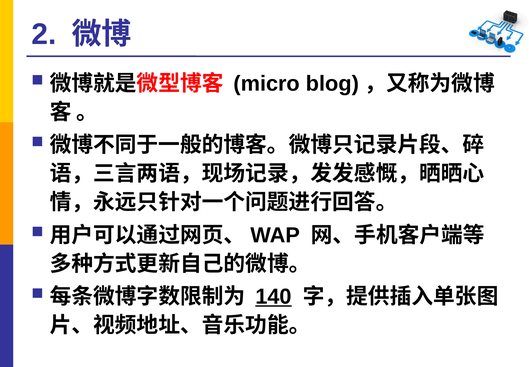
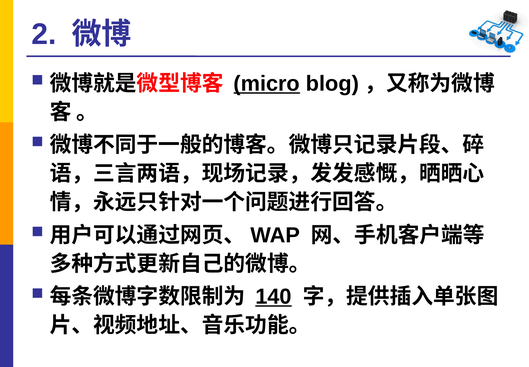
micro underline: none -> present
